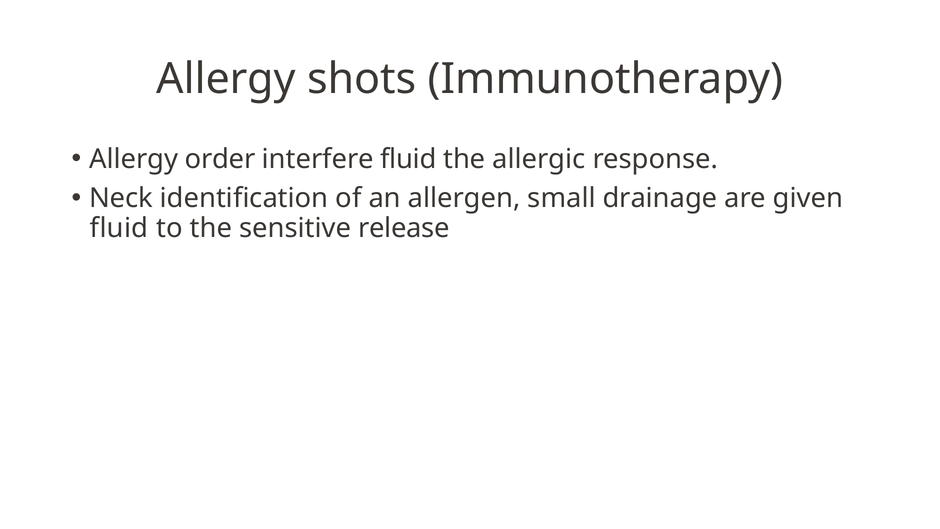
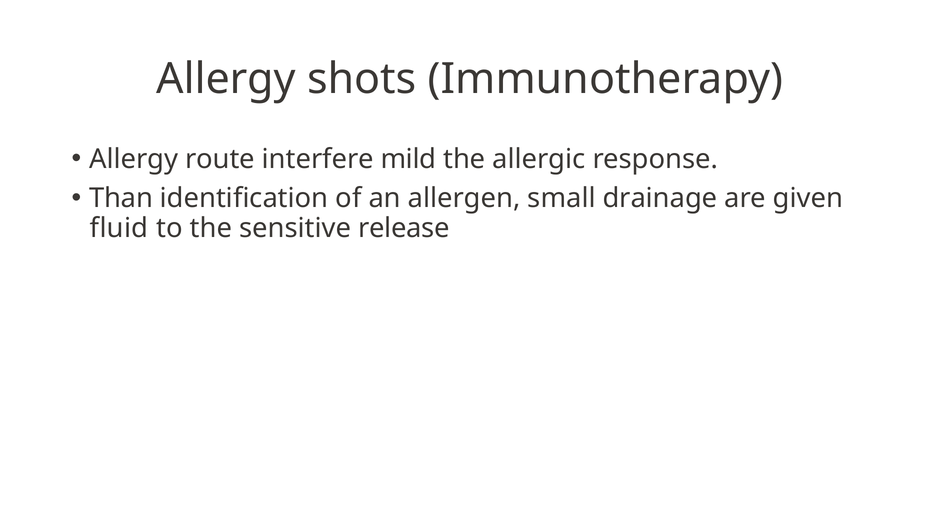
order: order -> route
interfere fluid: fluid -> mild
Neck: Neck -> Than
